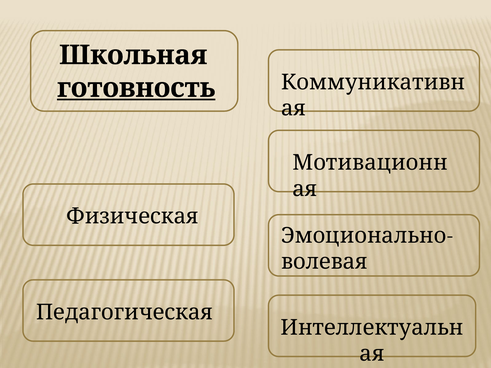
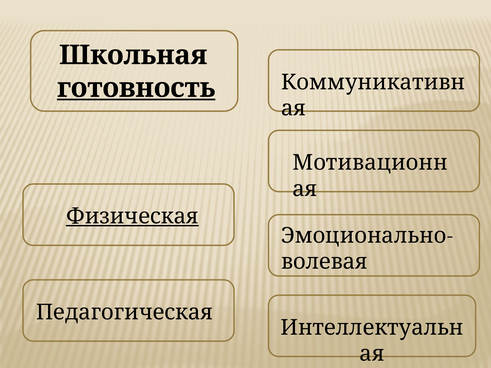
Физическая underline: none -> present
